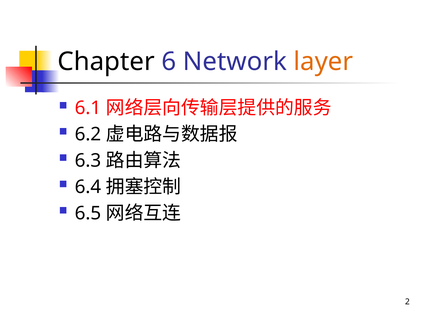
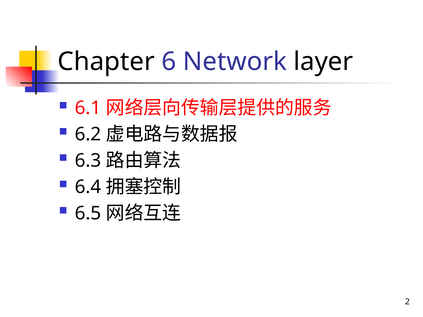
layer colour: orange -> black
